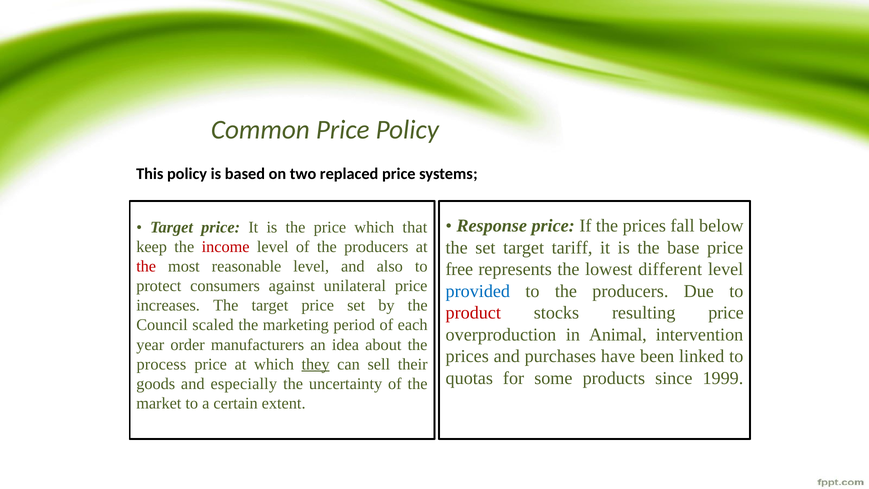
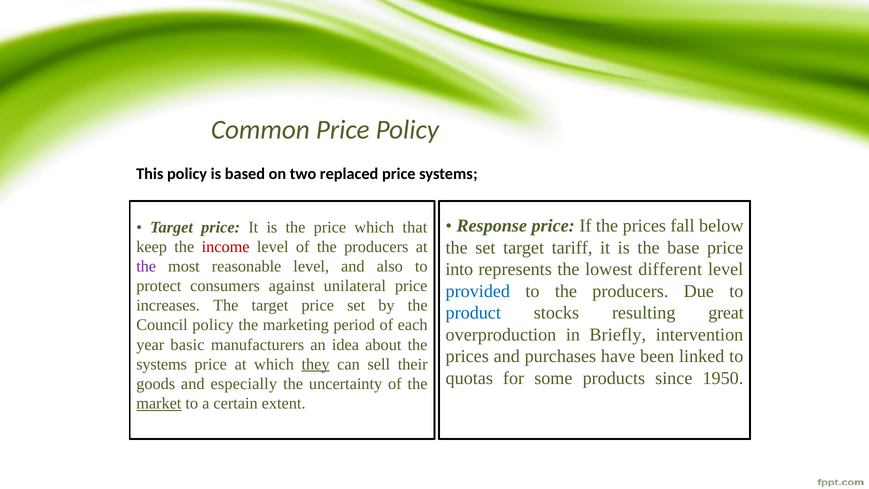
the at (146, 266) colour: red -> purple
free: free -> into
product colour: red -> blue
resulting price: price -> great
Council scaled: scaled -> policy
Animal: Animal -> Briefly
order: order -> basic
process at (161, 364): process -> systems
1999: 1999 -> 1950
market underline: none -> present
